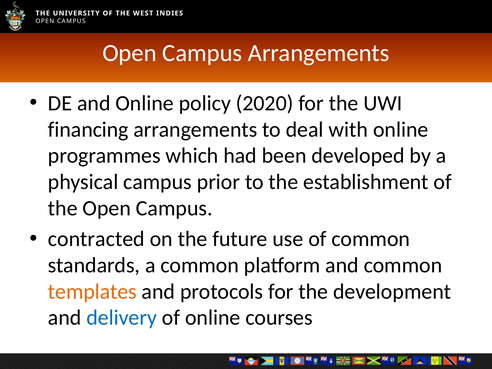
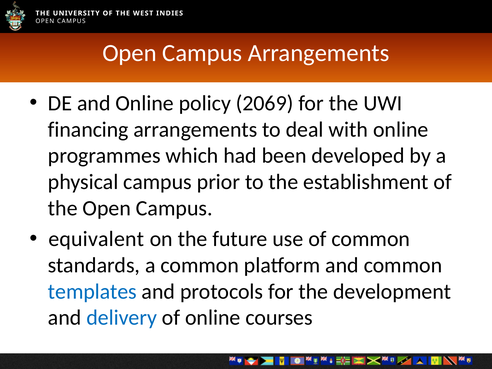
2020: 2020 -> 2069
contracted: contracted -> equivalent
templates colour: orange -> blue
